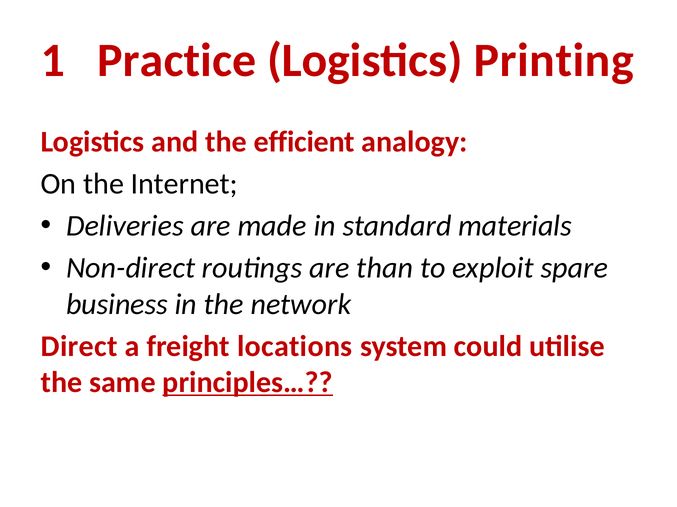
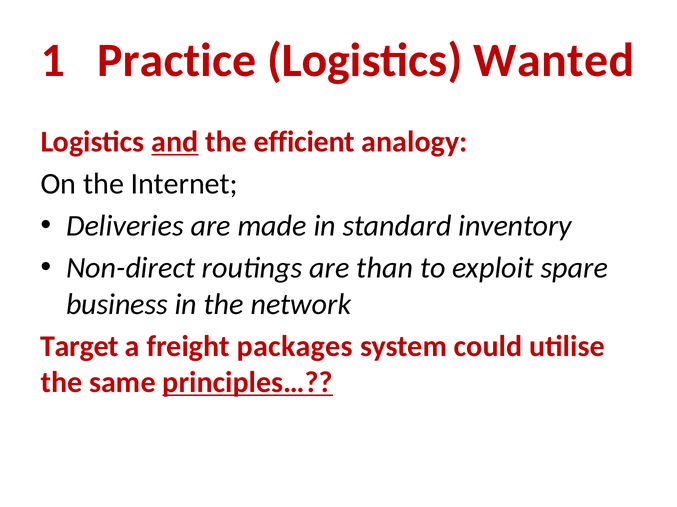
Printing: Printing -> Wanted
and underline: none -> present
materials: materials -> inventory
Direct: Direct -> Target
locations: locations -> packages
